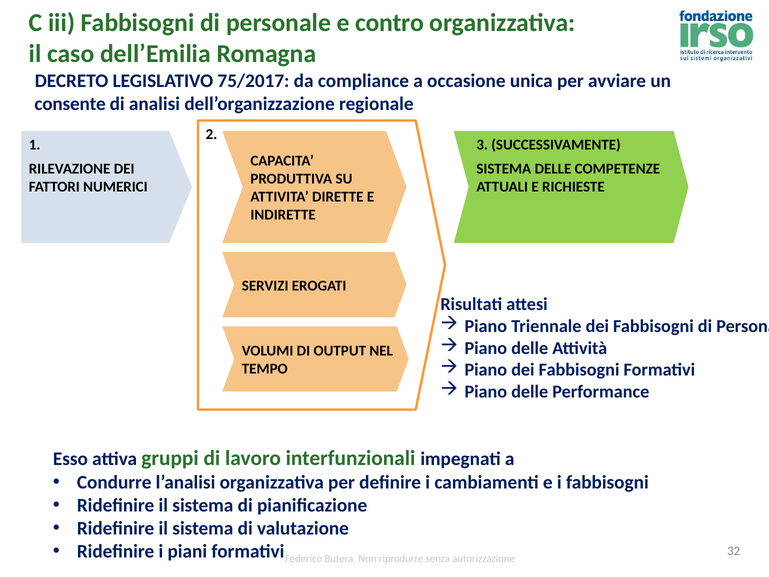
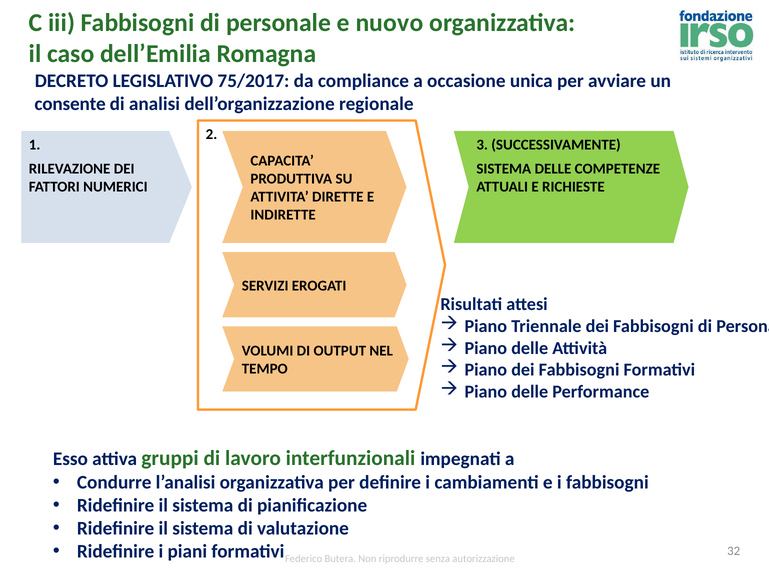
contro: contro -> nuovo
